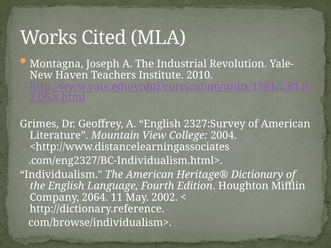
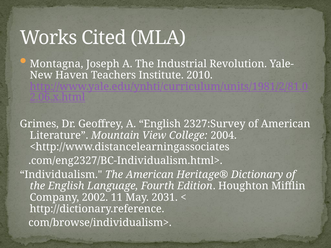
2064: 2064 -> 2002
2002: 2002 -> 2031
